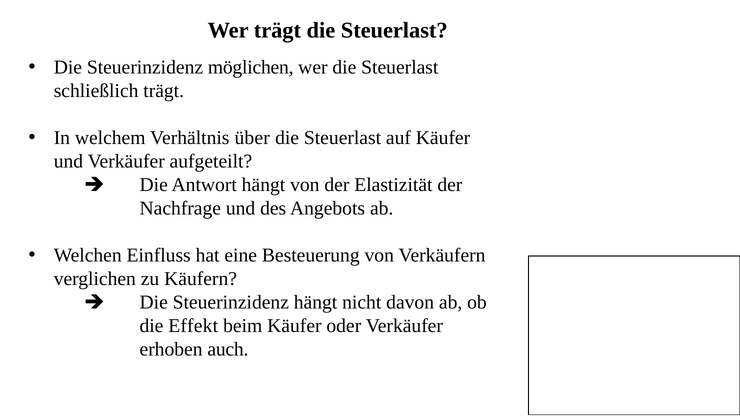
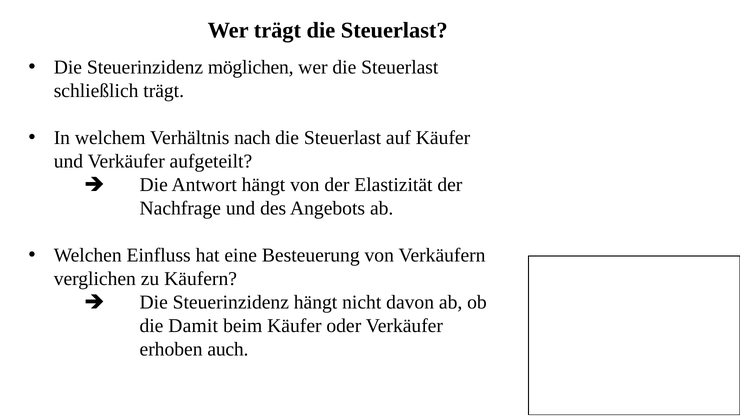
über: über -> nach
Effekt: Effekt -> Damit
